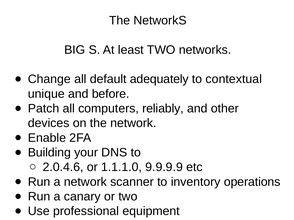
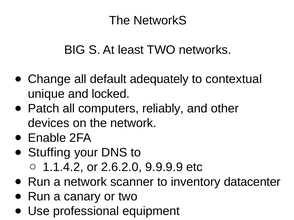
before: before -> locked
Building: Building -> Stuffing
2.0.4.6: 2.0.4.6 -> 1.1.4.2
1.1.1.0: 1.1.1.0 -> 2.6.2.0
operations: operations -> datacenter
